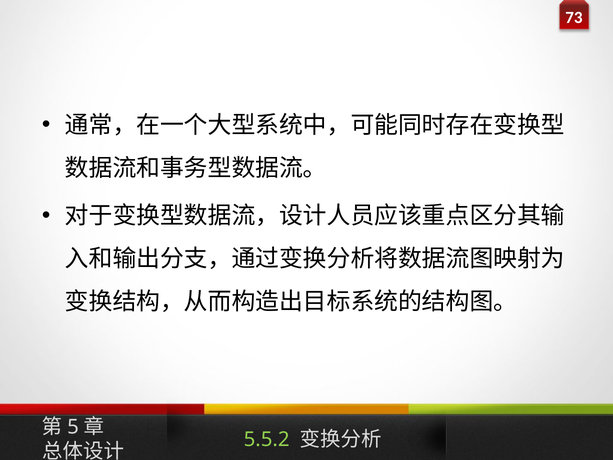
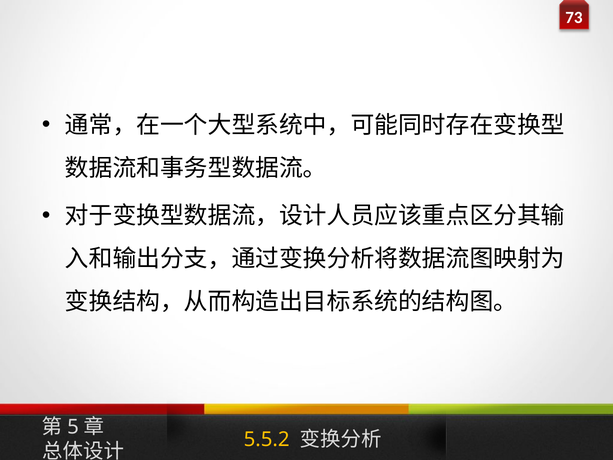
5.5.2 colour: light green -> yellow
